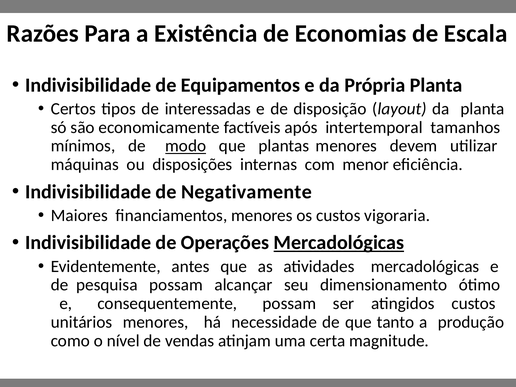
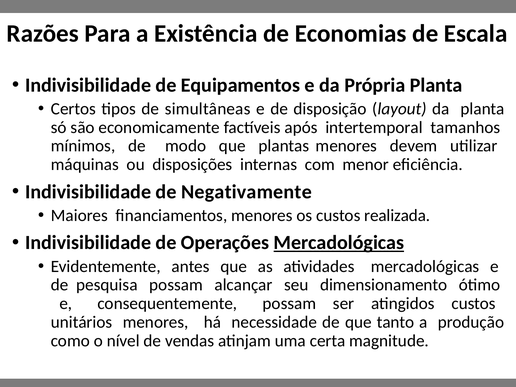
interessadas: interessadas -> simultâneas
modo underline: present -> none
vigoraria: vigoraria -> realizada
